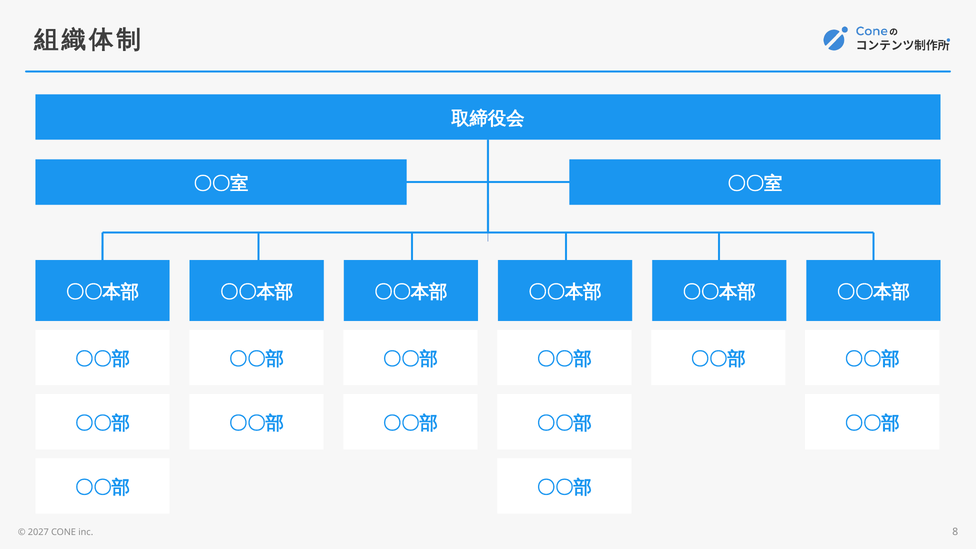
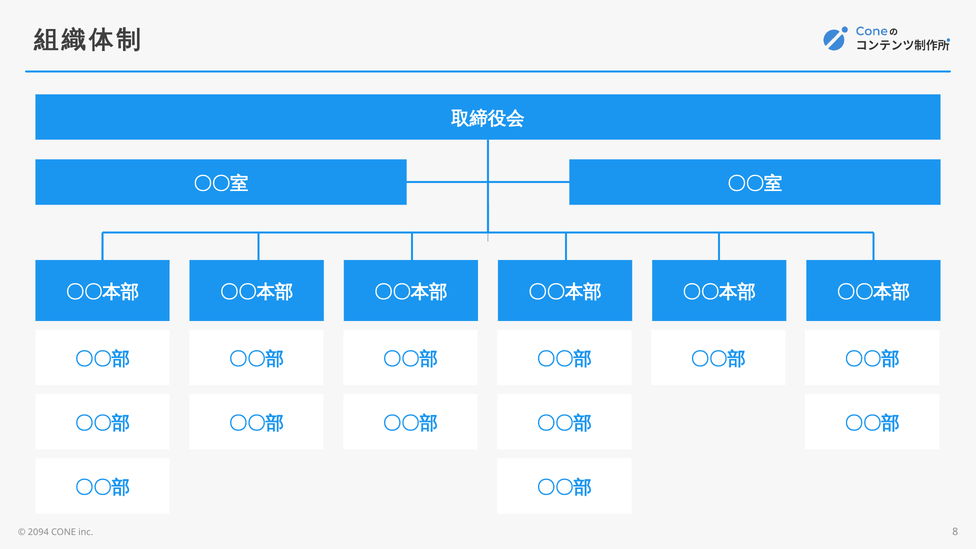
2027: 2027 -> 2094
